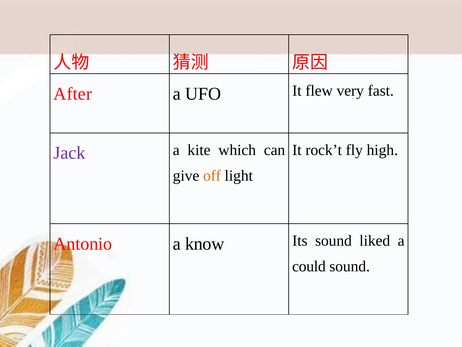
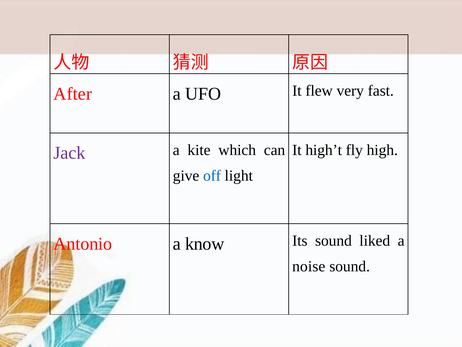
rock’t: rock’t -> high’t
off colour: orange -> blue
could: could -> noise
